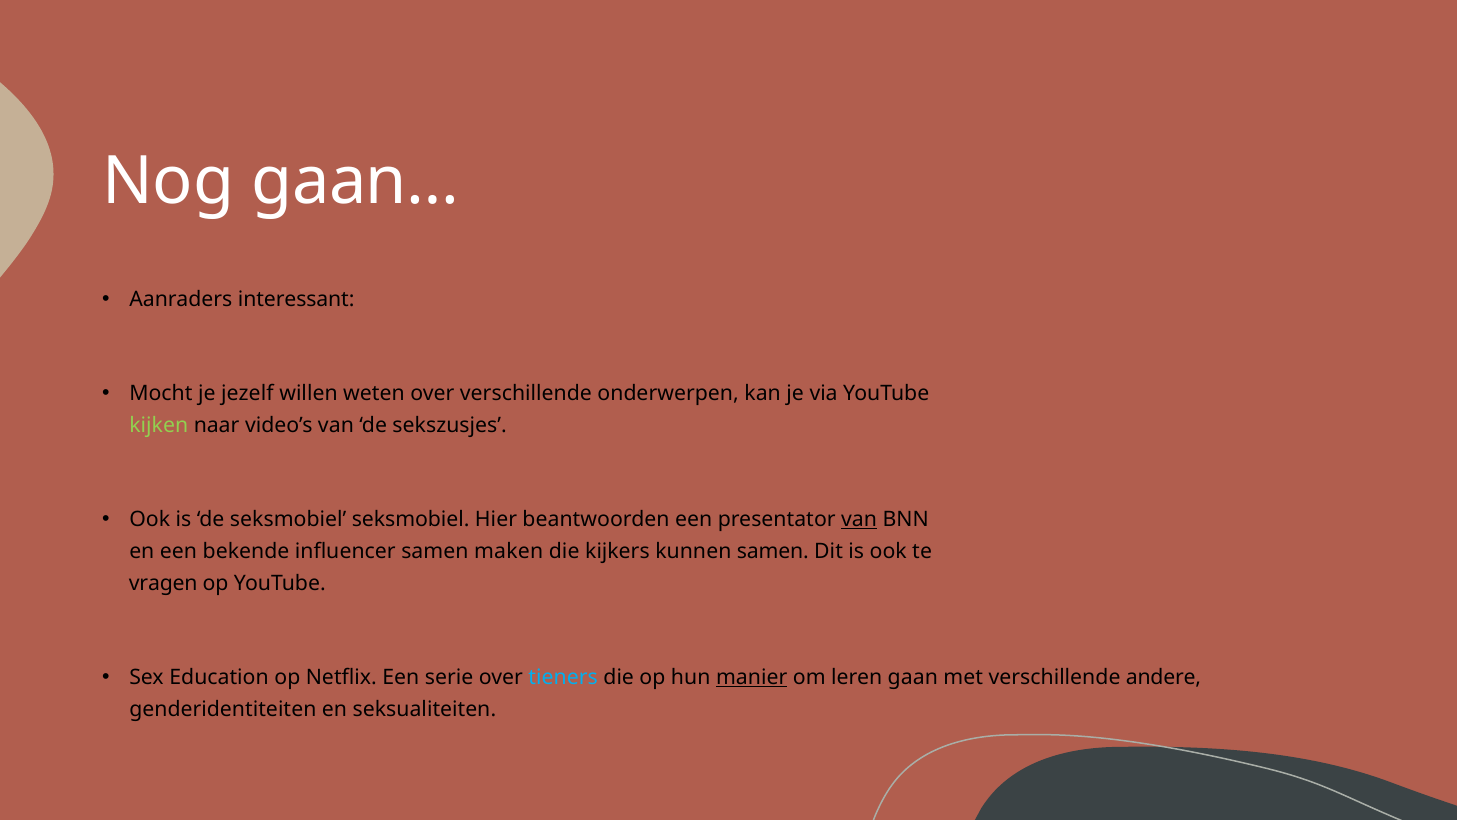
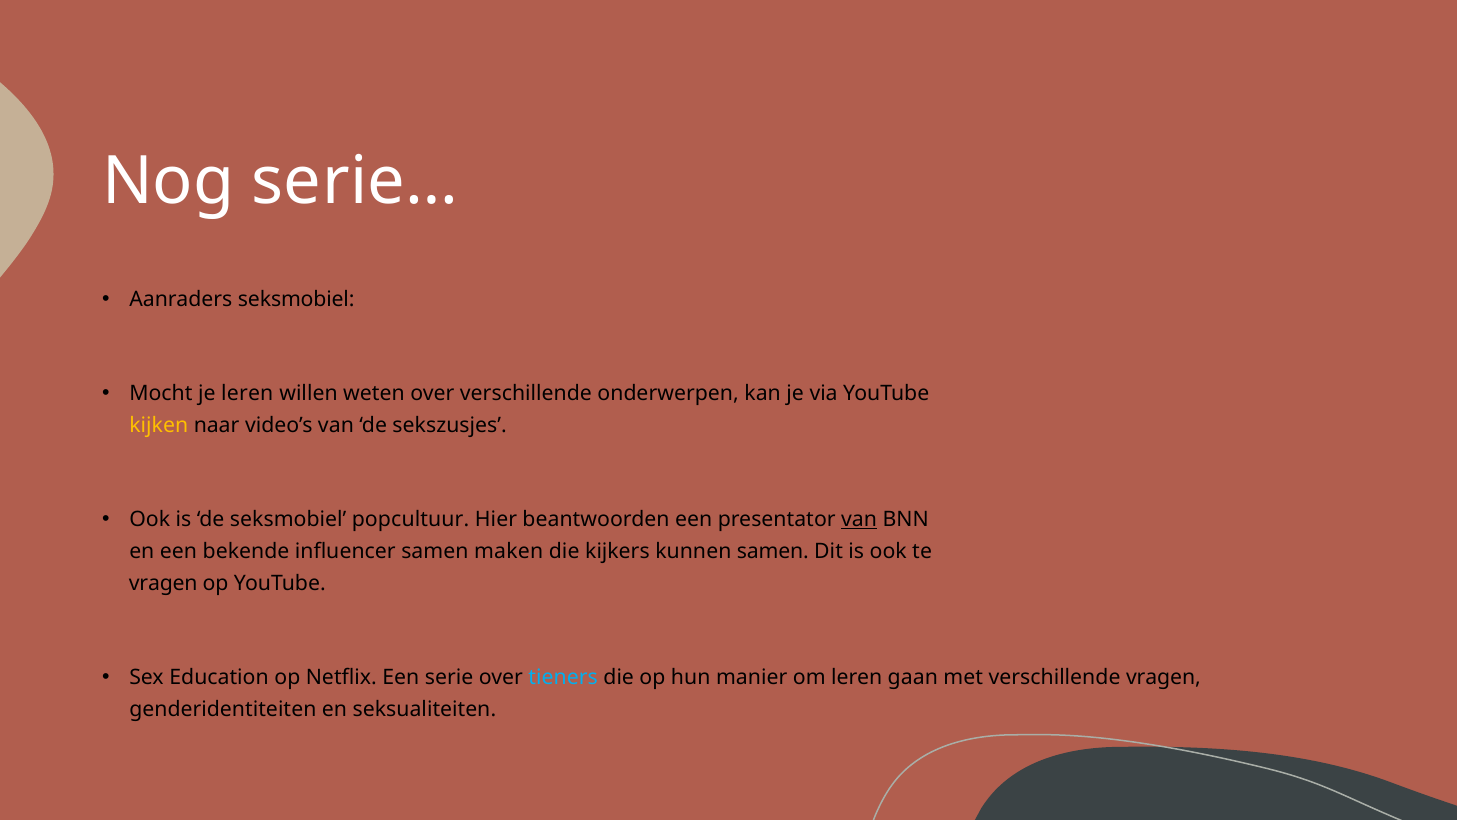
gaan…: gaan… -> serie…
Aanraders interessant: interessant -> seksmobiel
je jezelf: jezelf -> leren
kijken colour: light green -> yellow
seksmobiel seksmobiel: seksmobiel -> popcultuur
manier underline: present -> none
verschillende andere: andere -> vragen
